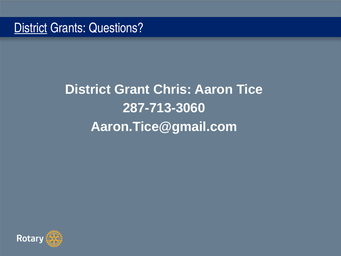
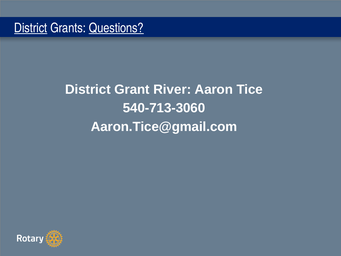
Questions underline: none -> present
Chris: Chris -> River
287-713-3060: 287-713-3060 -> 540-713-3060
